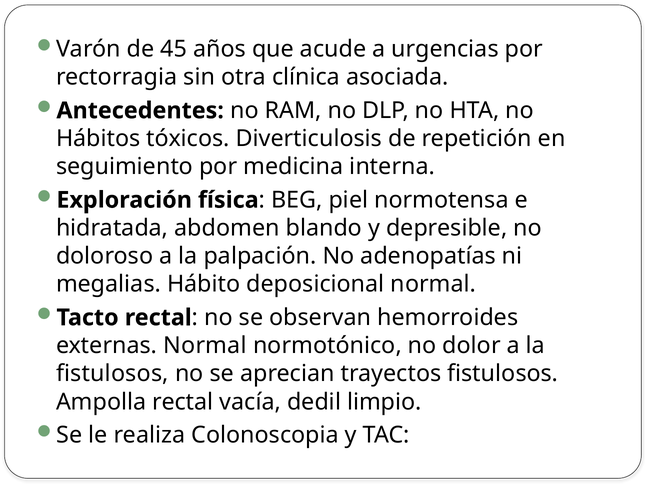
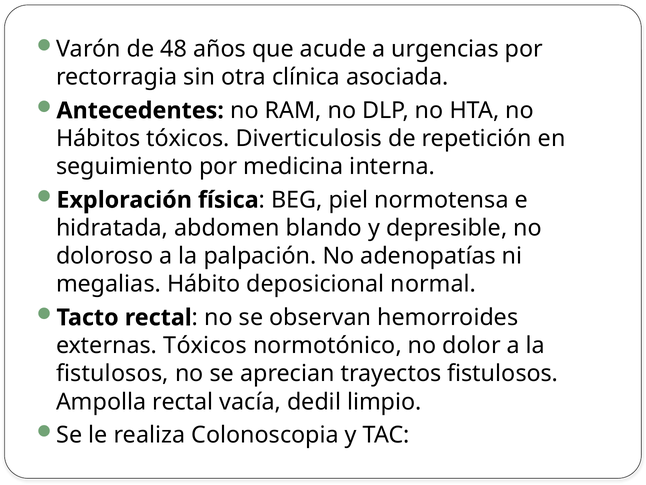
45: 45 -> 48
externas Normal: Normal -> Tóxicos
